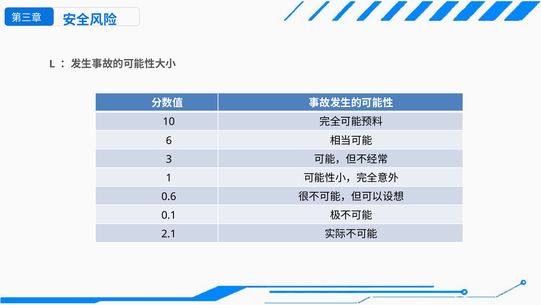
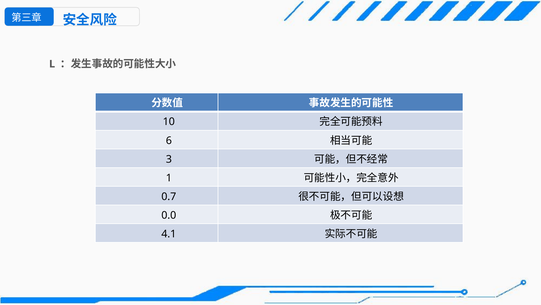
0.6: 0.6 -> 0.7
0.1: 0.1 -> 0.0
2.1: 2.1 -> 4.1
